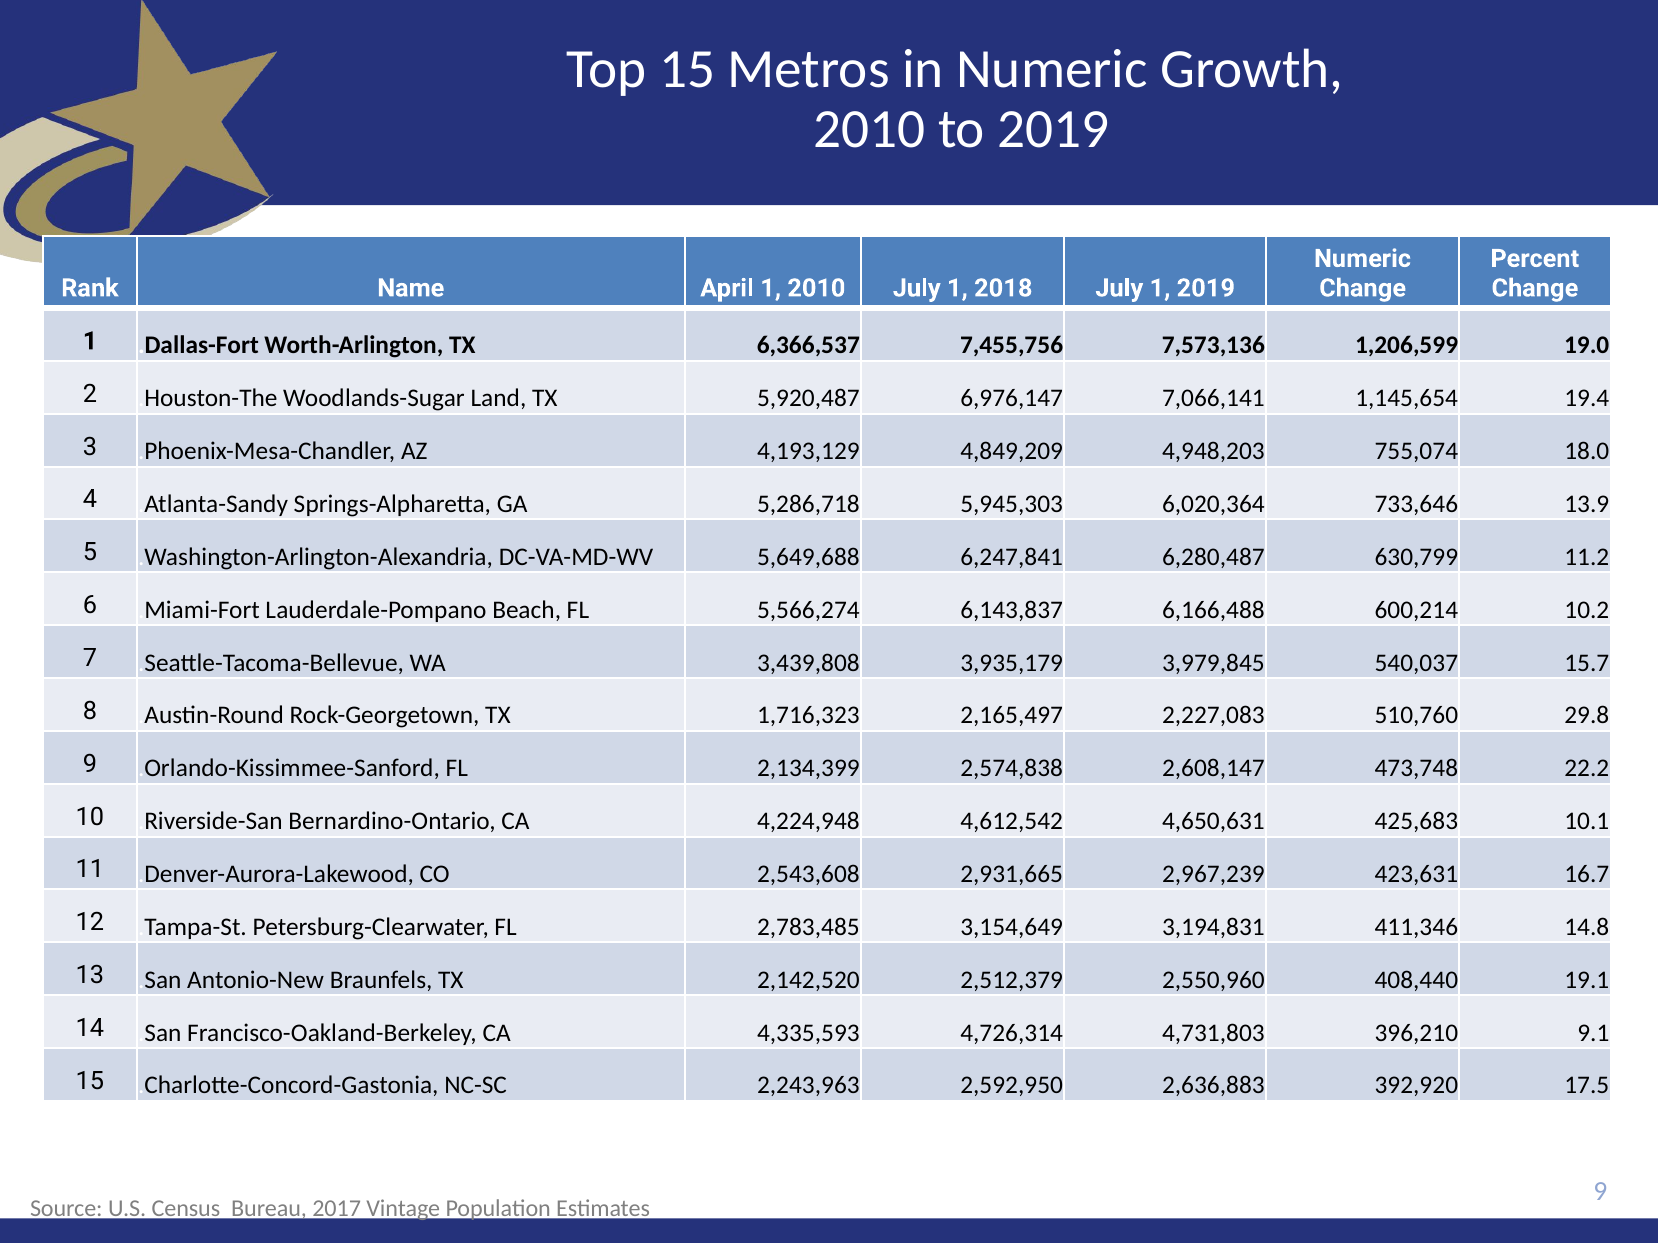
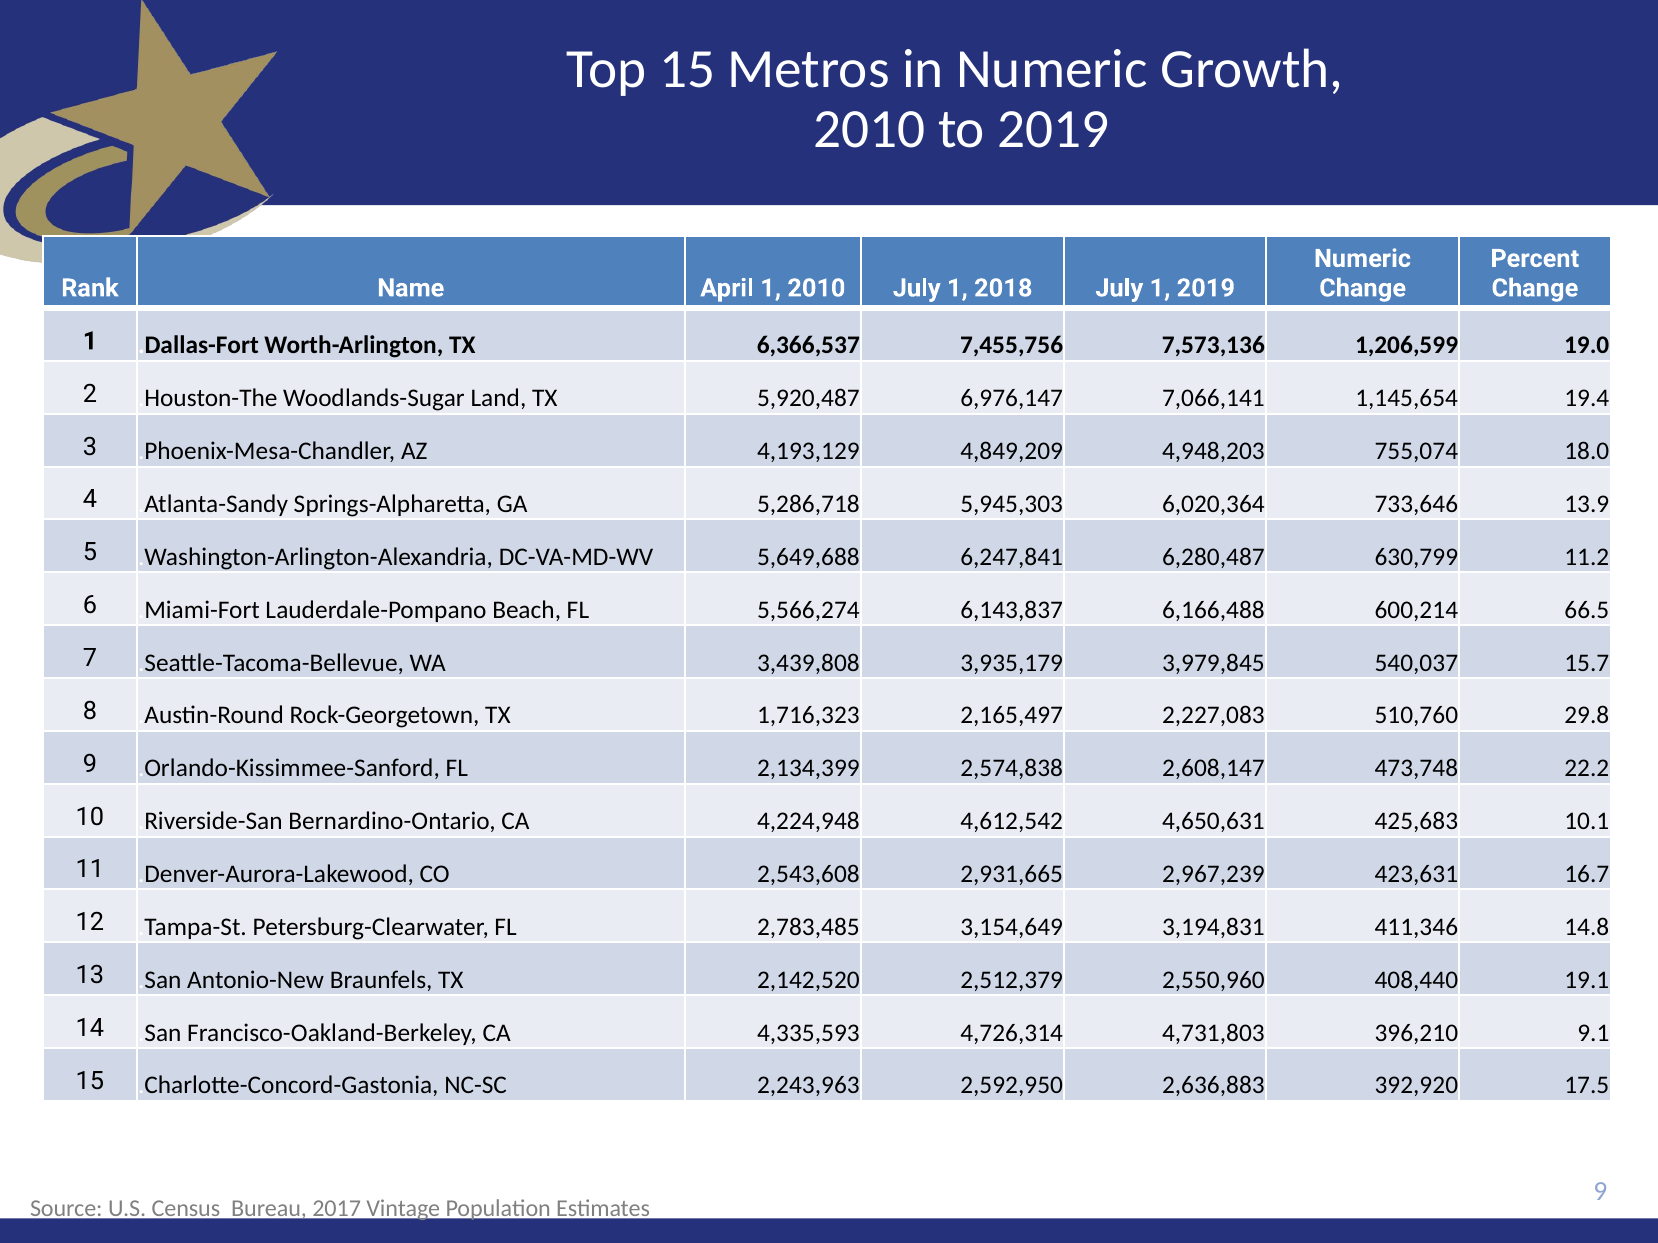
10.2: 10.2 -> 66.5
